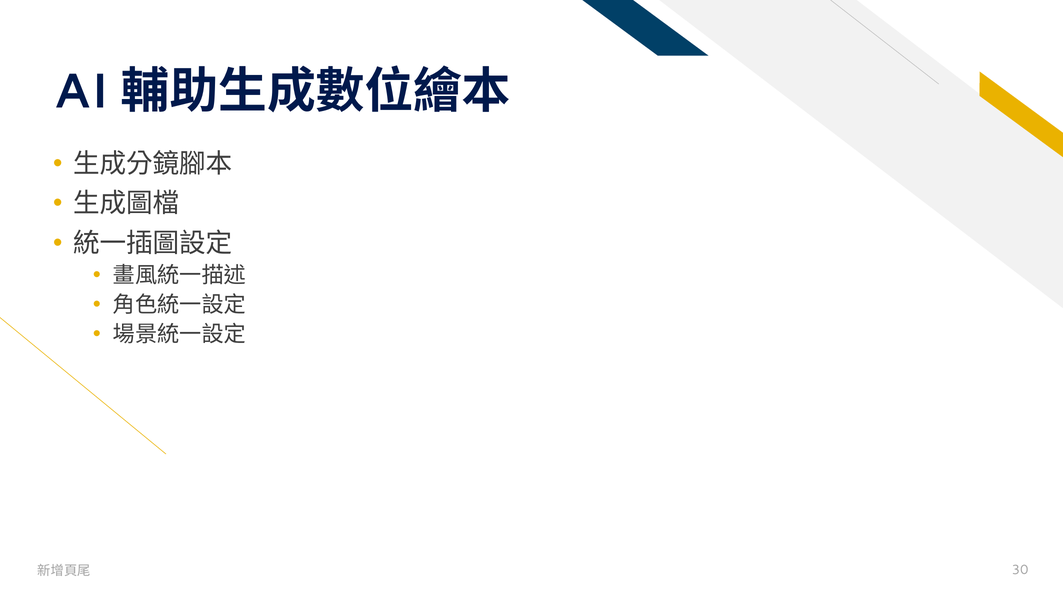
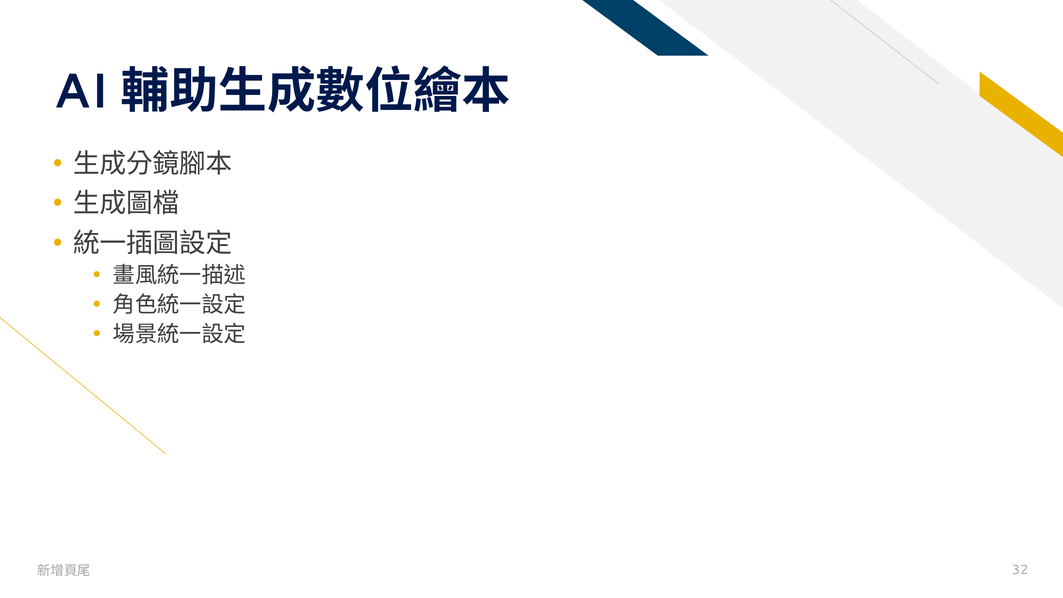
30: 30 -> 32
